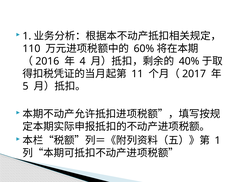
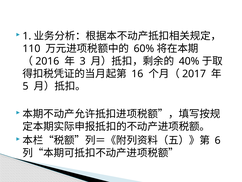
4: 4 -> 3
11: 11 -> 16
1 at (218, 140): 1 -> 6
